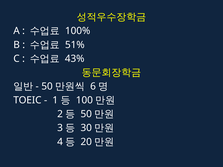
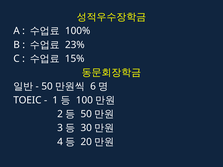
51%: 51% -> 23%
43%: 43% -> 15%
